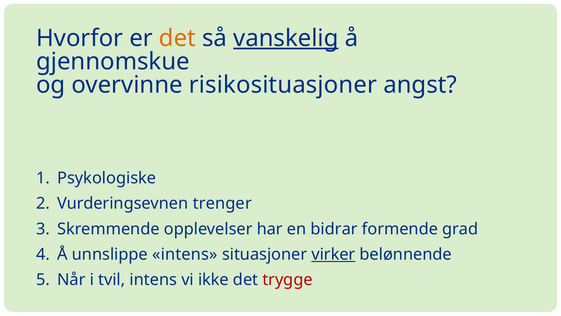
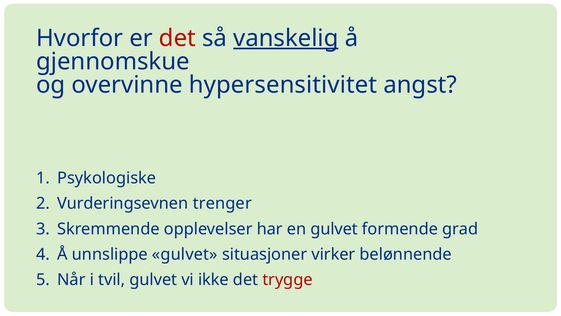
det at (177, 38) colour: orange -> red
risikosituasjoner: risikosituasjoner -> hypersensitivitet
en bidrar: bidrar -> gulvet
unnslippe intens: intens -> gulvet
virker underline: present -> none
tvil intens: intens -> gulvet
